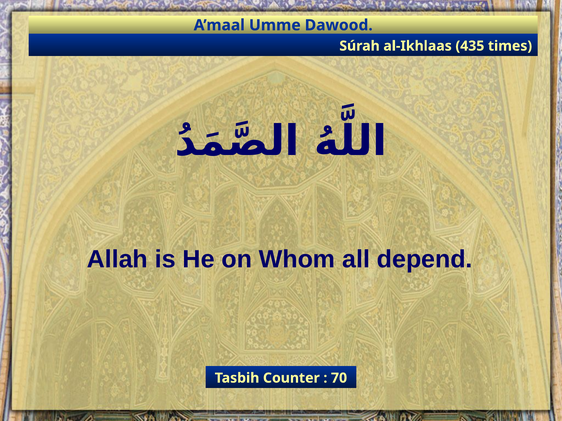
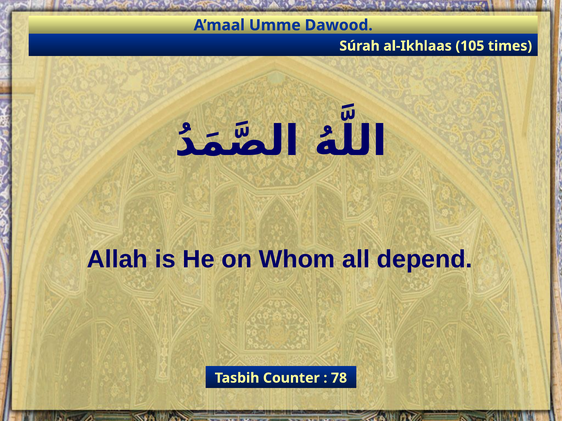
435: 435 -> 105
70: 70 -> 78
